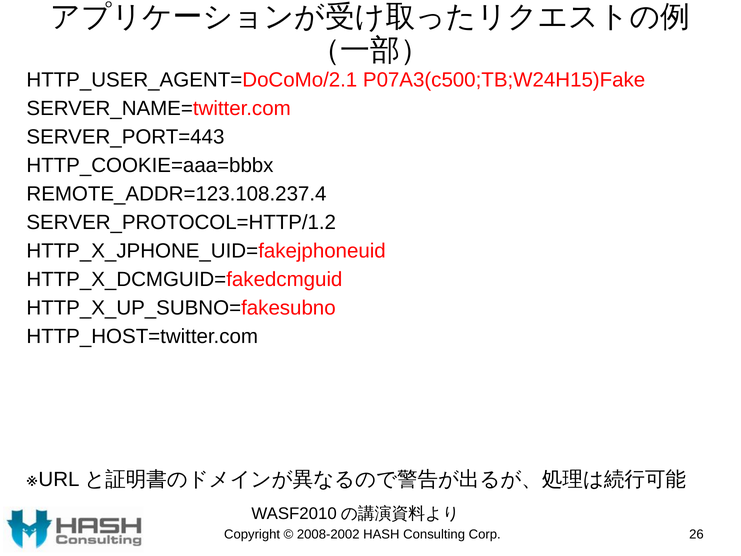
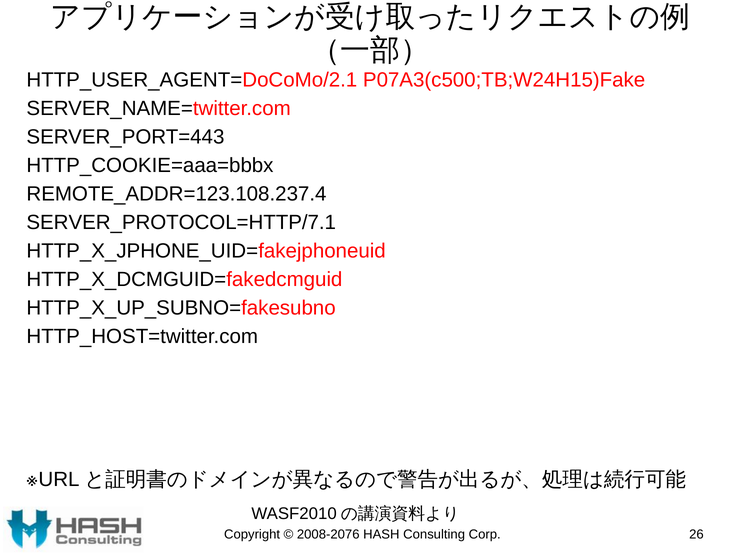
SERVER_PROTOCOL=HTTP/1.2: SERVER_PROTOCOL=HTTP/1.2 -> SERVER_PROTOCOL=HTTP/7.1
2008-2002: 2008-2002 -> 2008-2076
